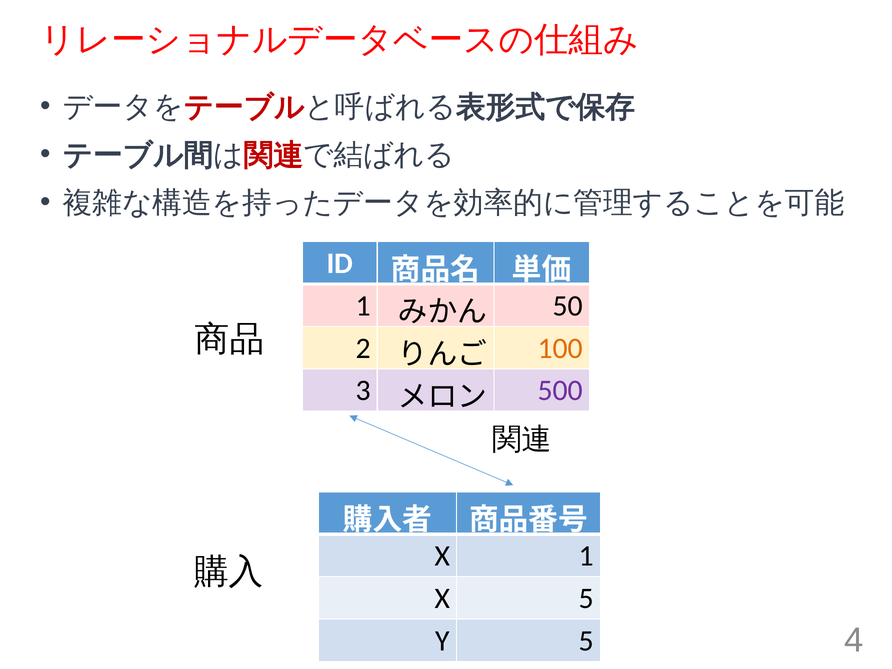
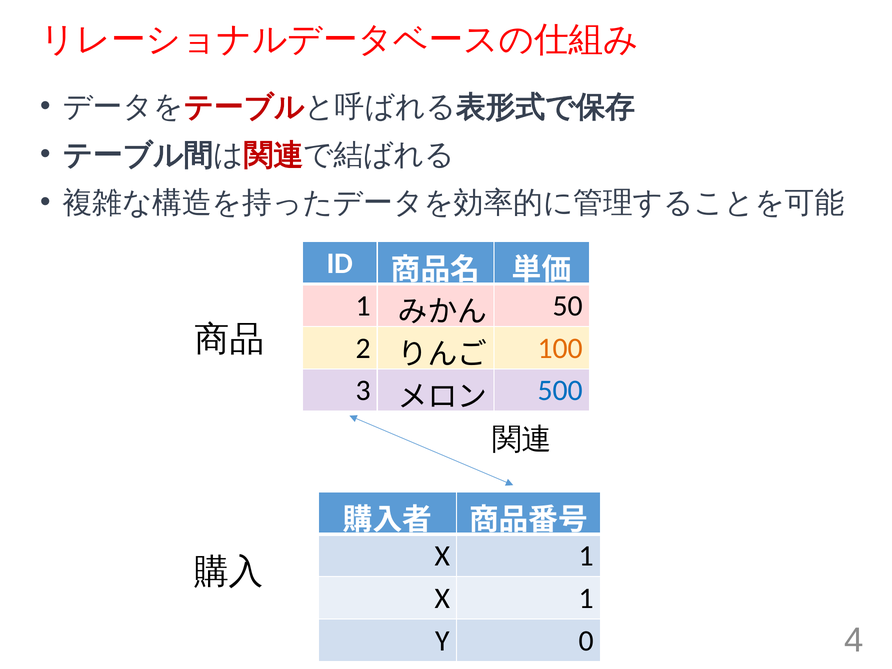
500 colour: purple -> blue
5 at (586, 598): 5 -> 1
Y 5: 5 -> 0
